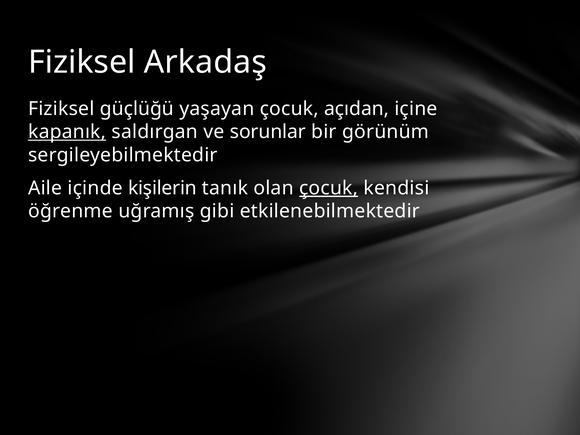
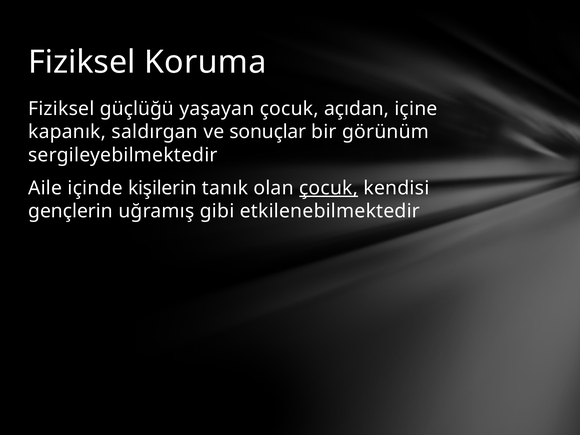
Arkadaş: Arkadaş -> Koruma
kapanık underline: present -> none
sorunlar: sorunlar -> sonuçlar
öğrenme: öğrenme -> gençlerin
